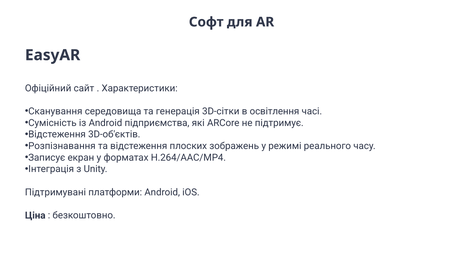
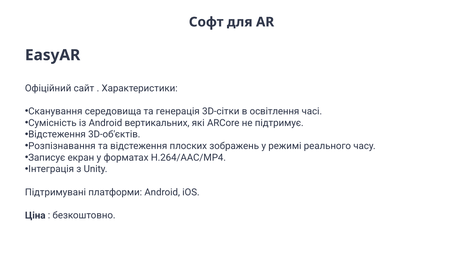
підприємства: підприємства -> вертикальних
